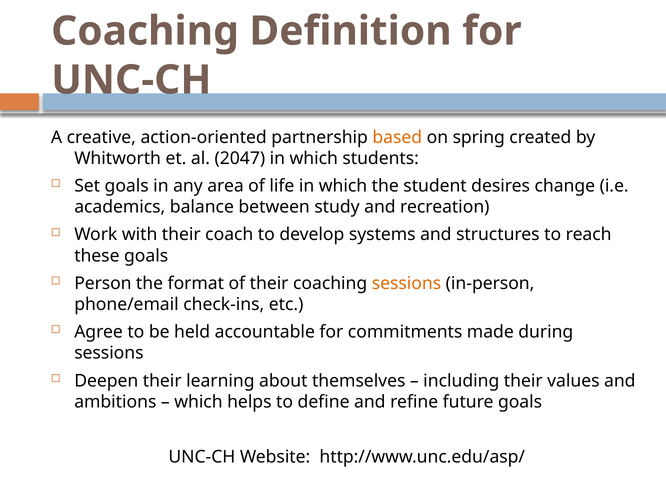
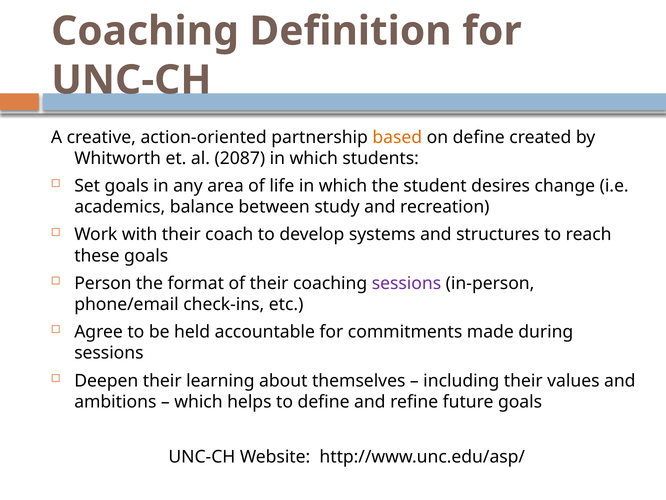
on spring: spring -> define
2047: 2047 -> 2087
sessions at (406, 283) colour: orange -> purple
